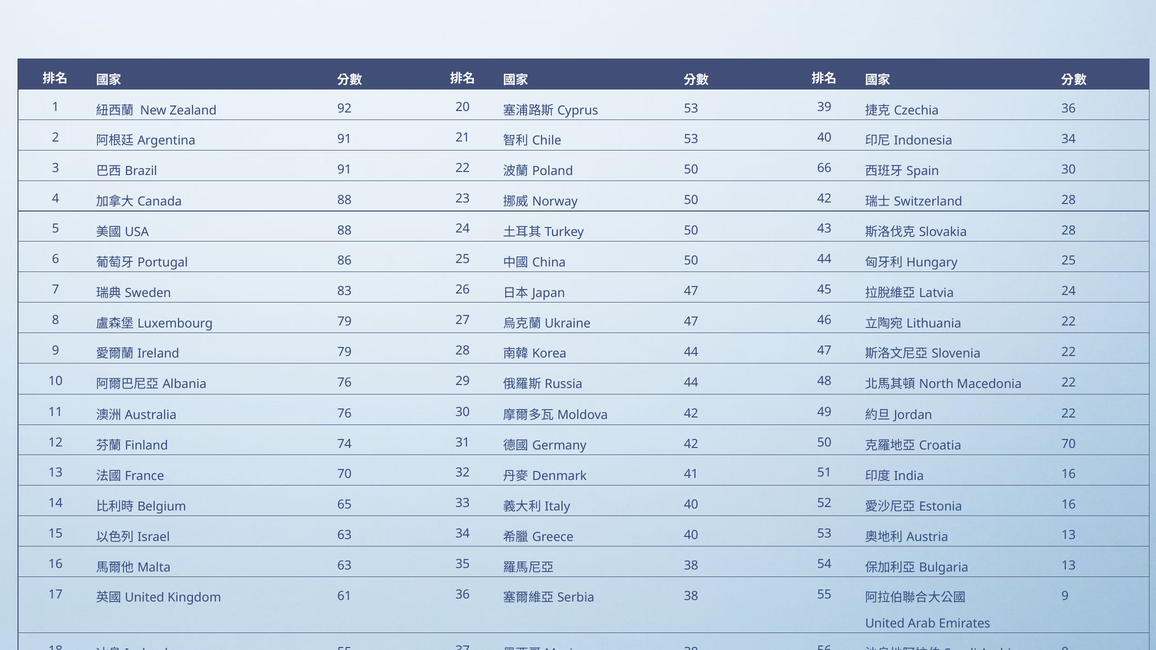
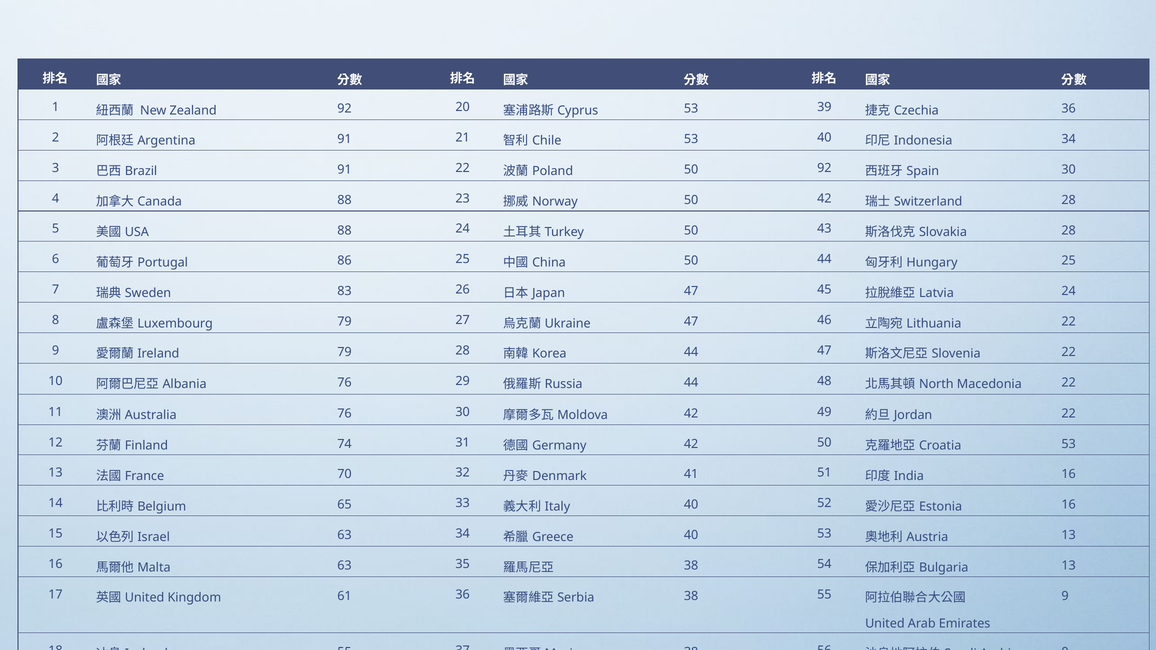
50 66: 66 -> 92
70 at (1069, 444): 70 -> 53
